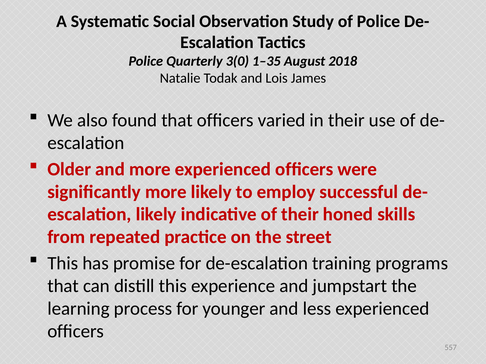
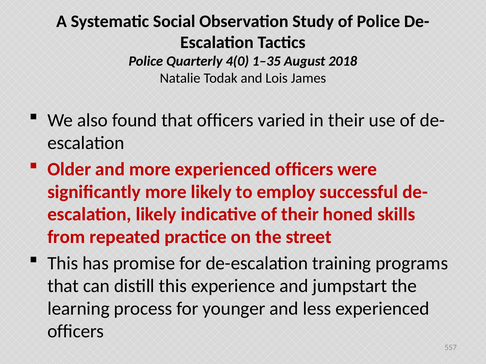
3(0: 3(0 -> 4(0
